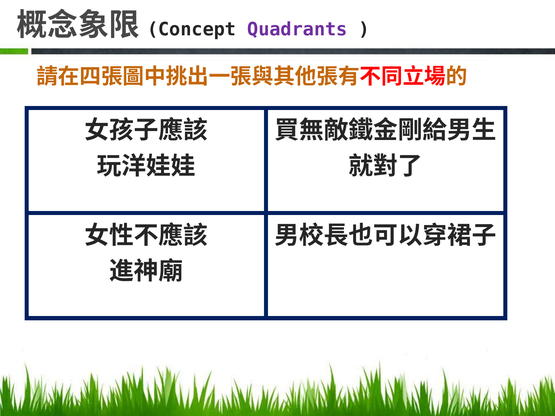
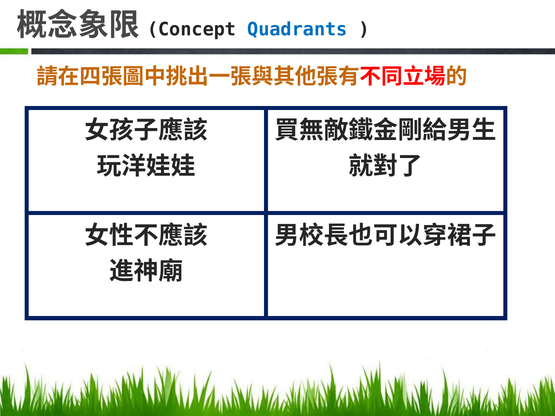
Quadrants colour: purple -> blue
